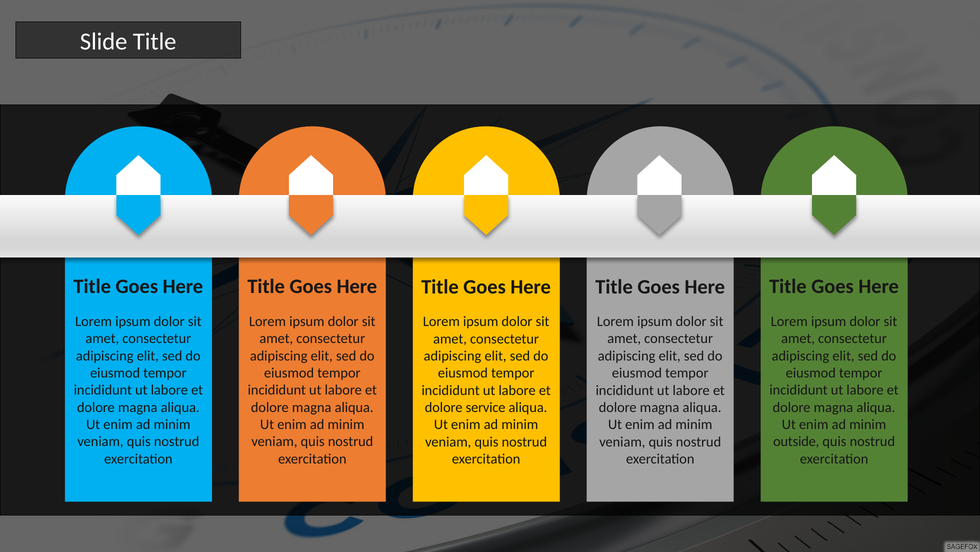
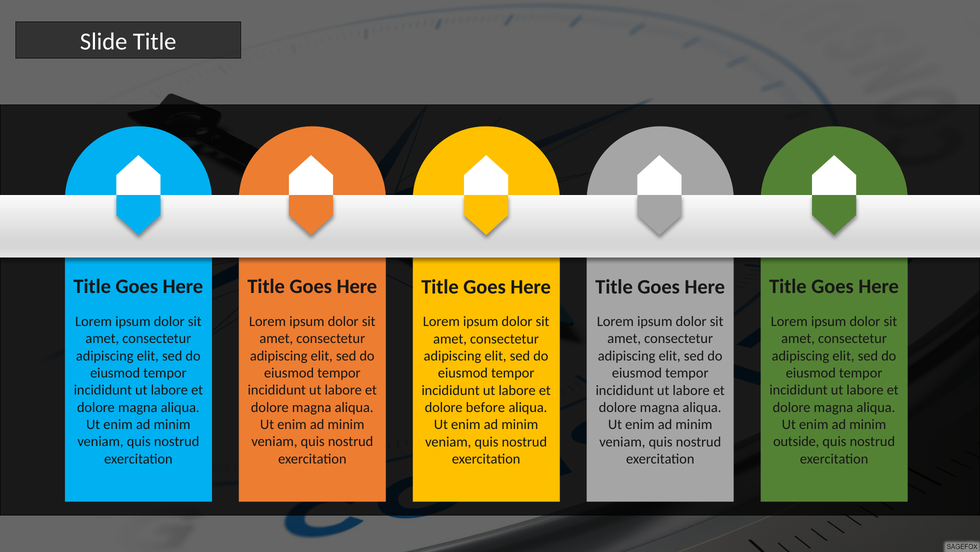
service: service -> before
